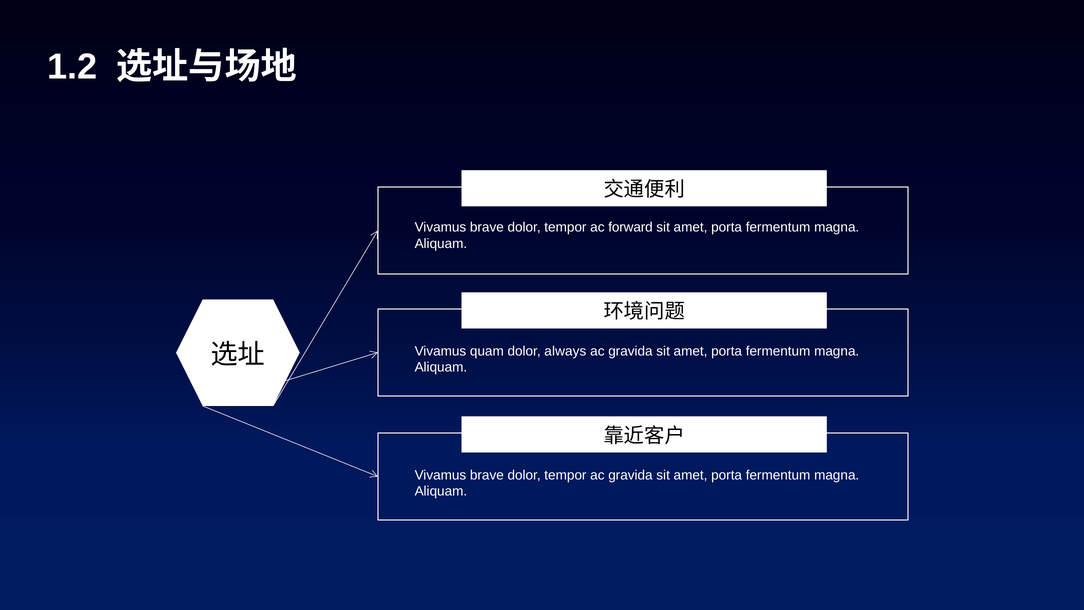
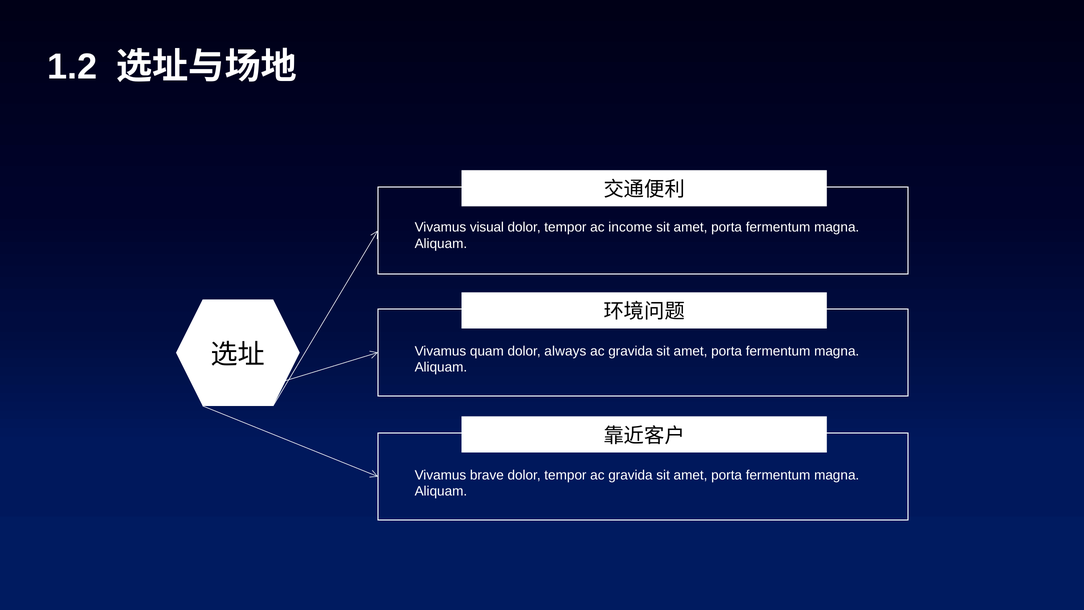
brave at (487, 227): brave -> visual
forward: forward -> income
